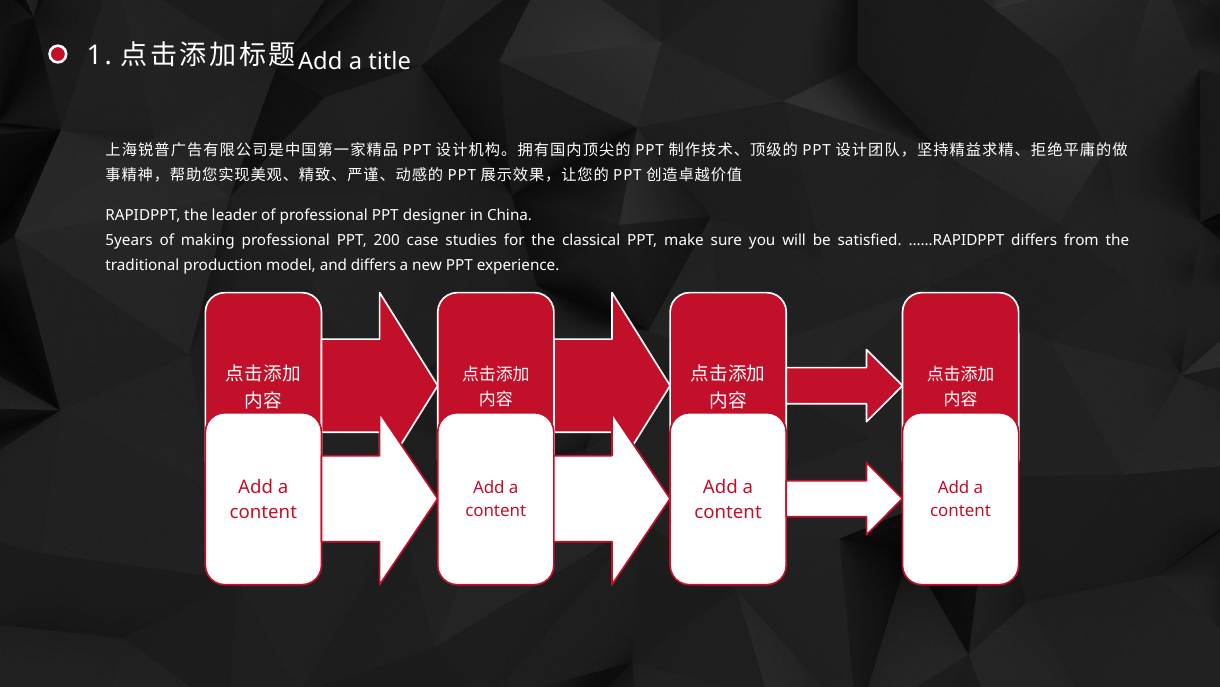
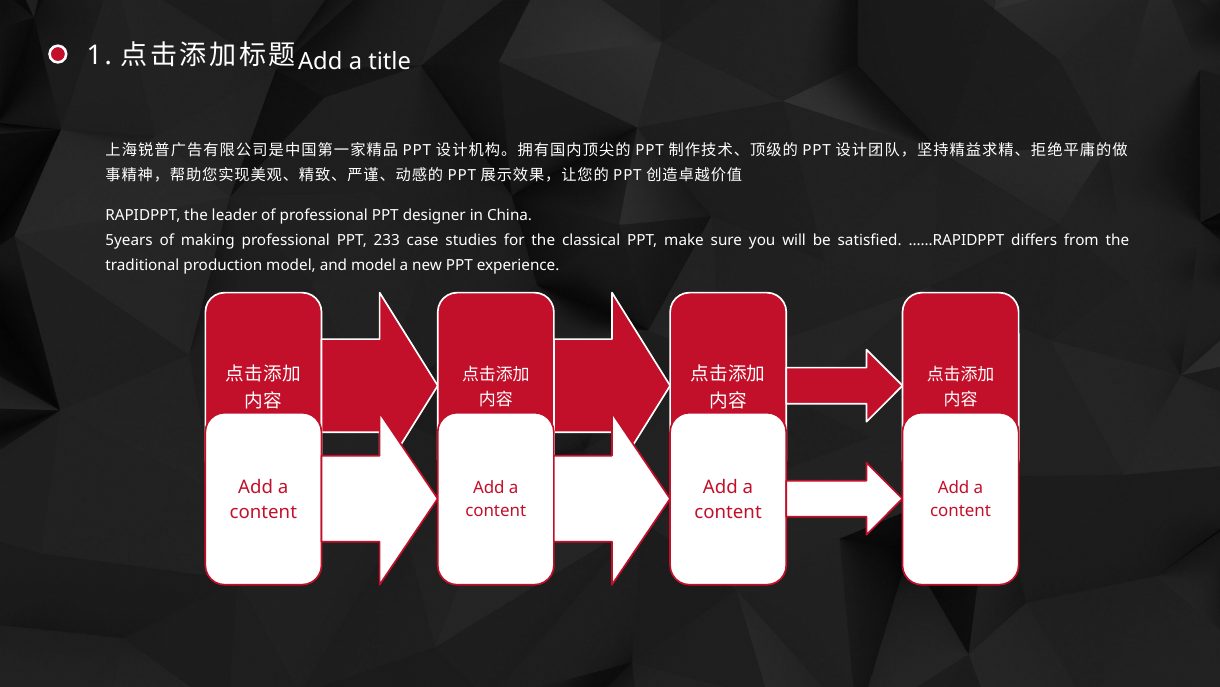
200: 200 -> 233
and differs: differs -> model
